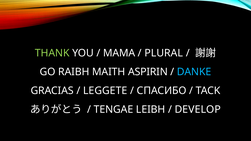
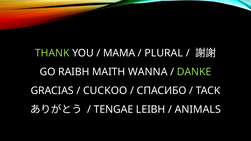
ASPIRIN: ASPIRIN -> WANNA
DANKE colour: light blue -> light green
LEGGETE: LEGGETE -> CUCKOO
DEVELOP: DEVELOP -> ANIMALS
